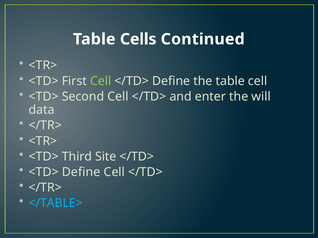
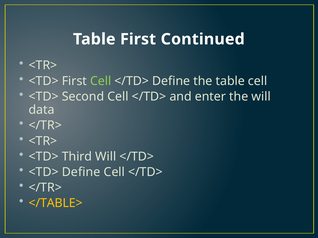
Table Cells: Cells -> First
Third Site: Site -> Will
</TABLE> colour: light blue -> yellow
